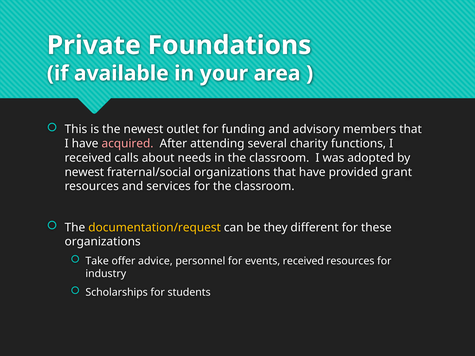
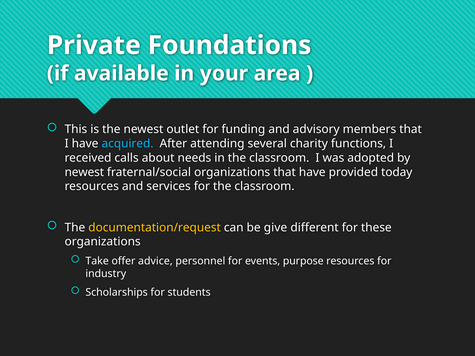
acquired colour: pink -> light blue
grant: grant -> today
they: they -> give
events received: received -> purpose
